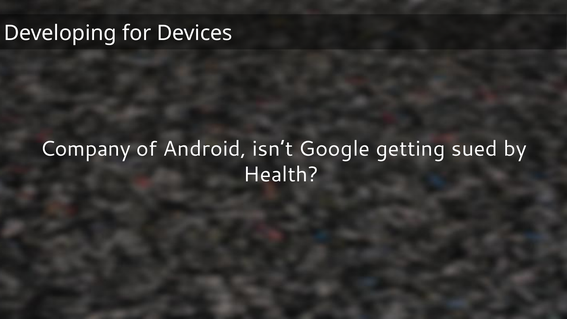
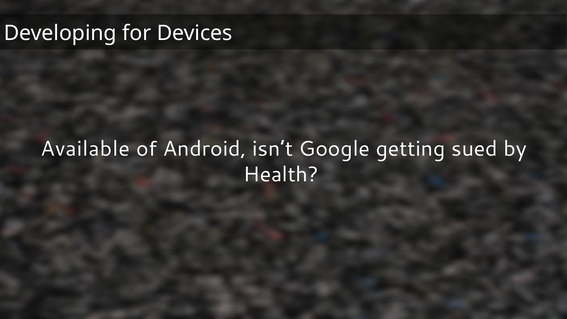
Company: Company -> Available
